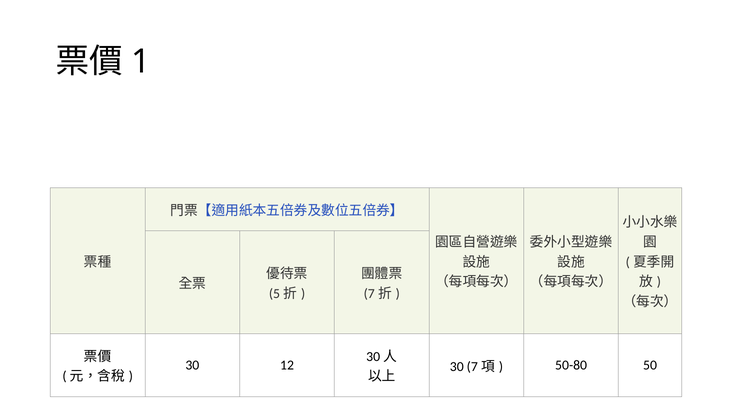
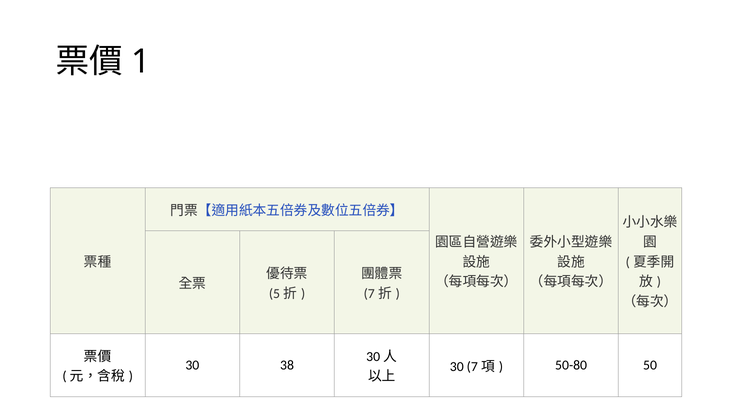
12: 12 -> 38
